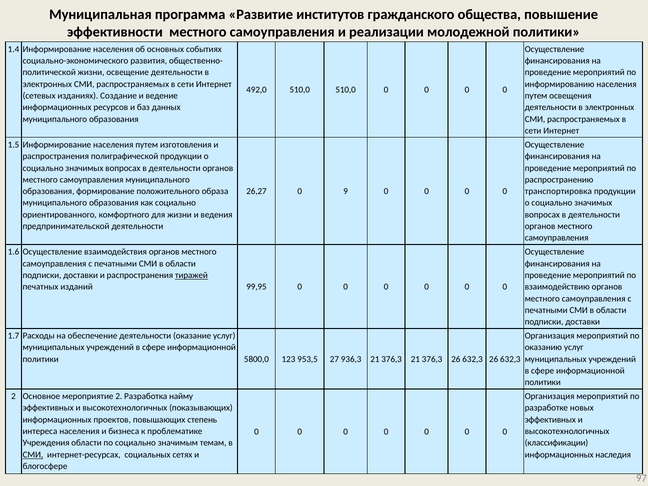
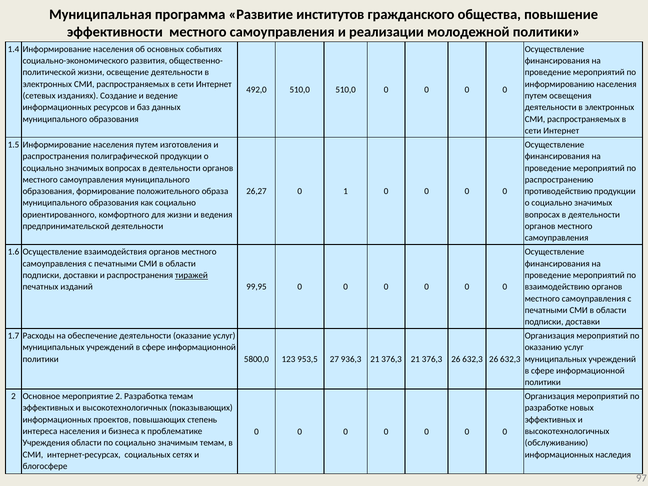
9: 9 -> 1
транспортировка: транспортировка -> противодействию
Разработка найму: найму -> темам
классификации: классификации -> обслуживанию
СМИ at (33, 455) underline: present -> none
